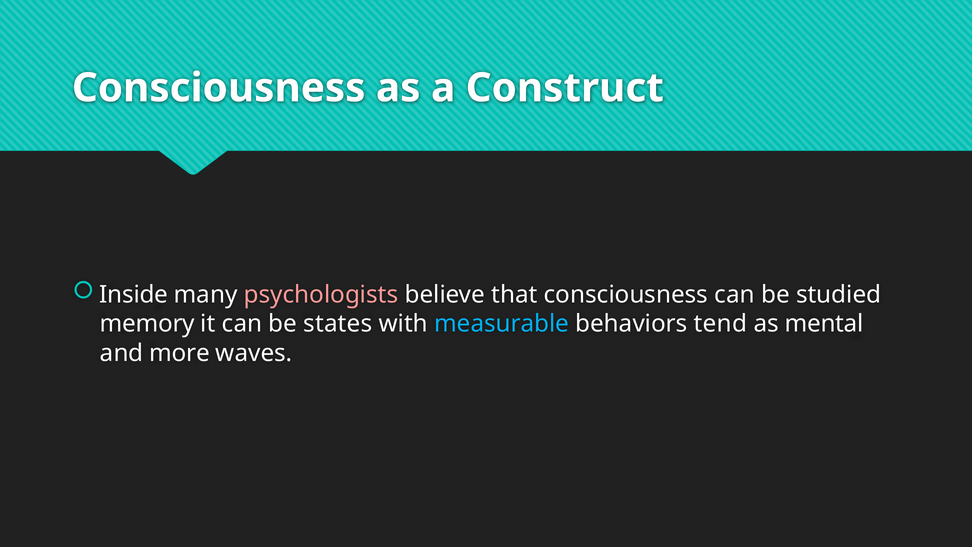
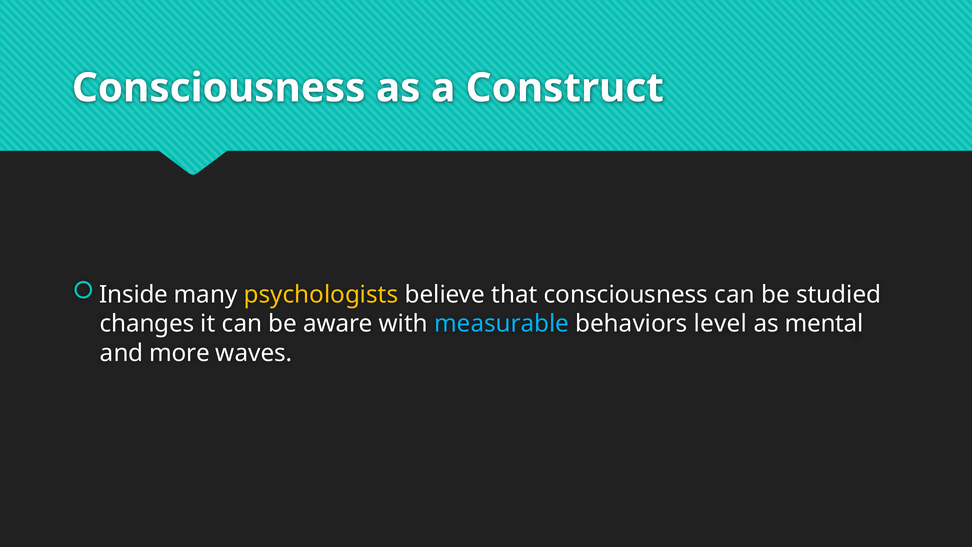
psychologists colour: pink -> yellow
memory: memory -> changes
states: states -> aware
tend: tend -> level
